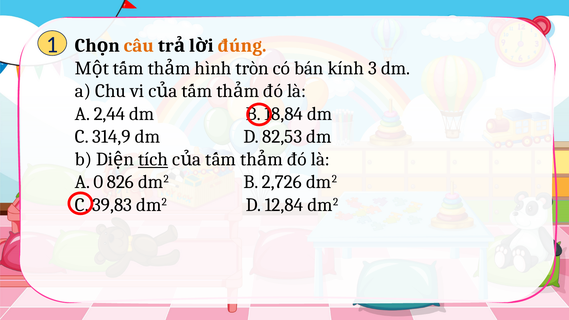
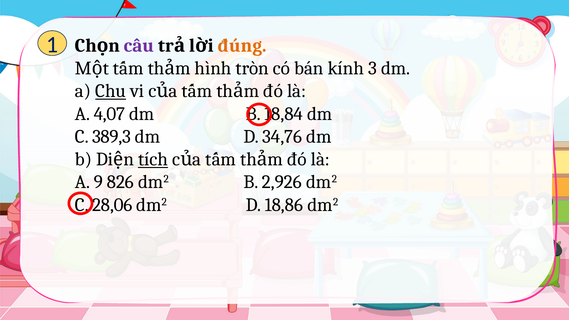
câu colour: orange -> purple
Chu underline: none -> present
2,44: 2,44 -> 4,07
314,9: 314,9 -> 389,3
82,53: 82,53 -> 34,76
0: 0 -> 9
2,726: 2,726 -> 2,926
39,83: 39,83 -> 28,06
12,84: 12,84 -> 18,86
